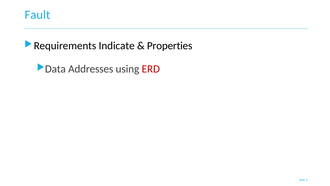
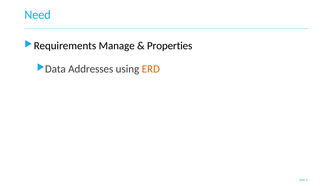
Fault: Fault -> Need
Indicate: Indicate -> Manage
ERD colour: red -> orange
